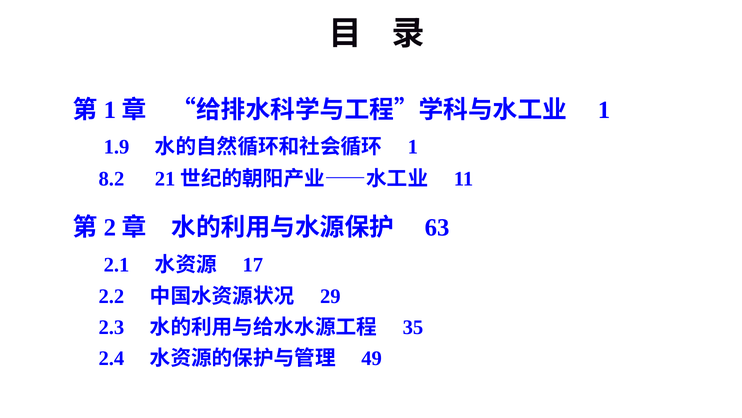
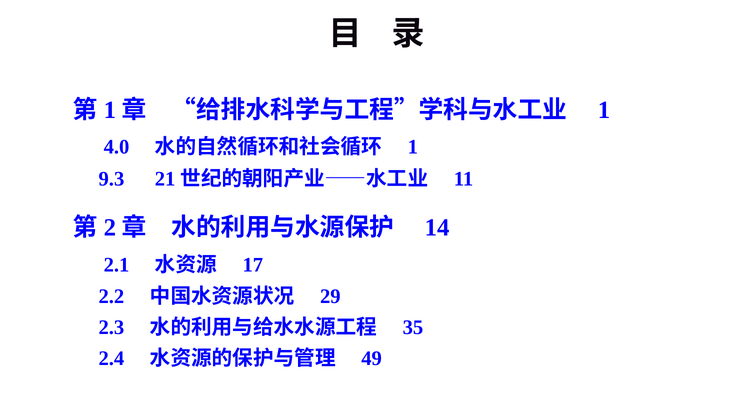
1.9: 1.9 -> 4.0
8.2: 8.2 -> 9.3
63: 63 -> 14
